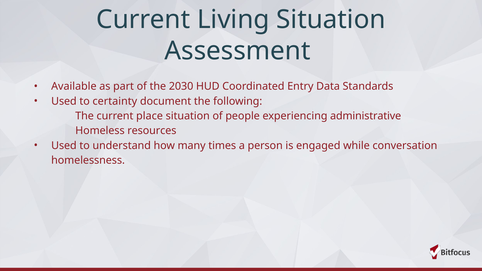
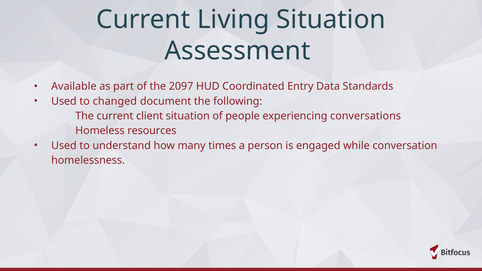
2030: 2030 -> 2097
certainty: certainty -> changed
place: place -> client
administrative: administrative -> conversations
